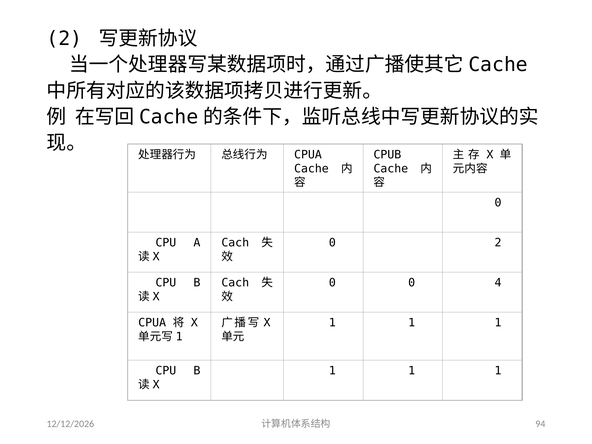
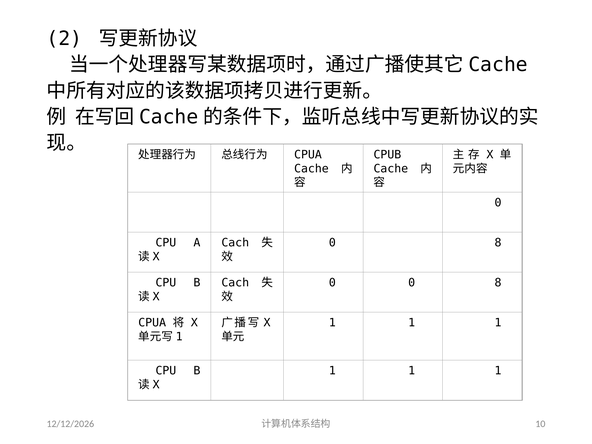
2 at (498, 243): 2 -> 8
0 0 4: 4 -> 8
94: 94 -> 10
